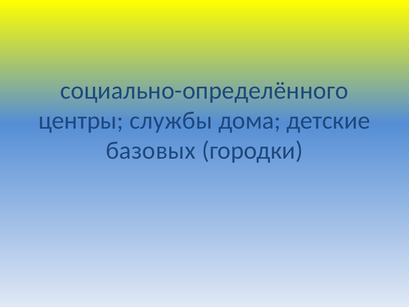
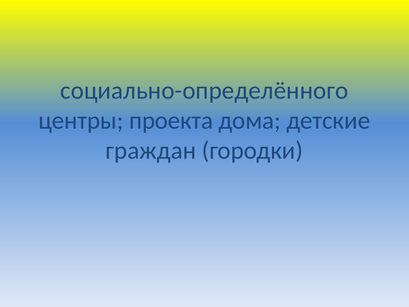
службы: службы -> проекта
базовых: базовых -> граждан
